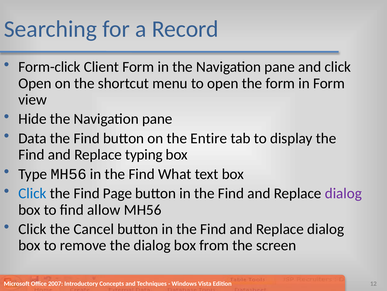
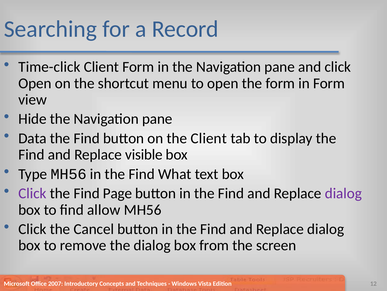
Form-click: Form-click -> Time-click
the Entire: Entire -> Client
typing: typing -> visible
Click at (32, 193) colour: blue -> purple
